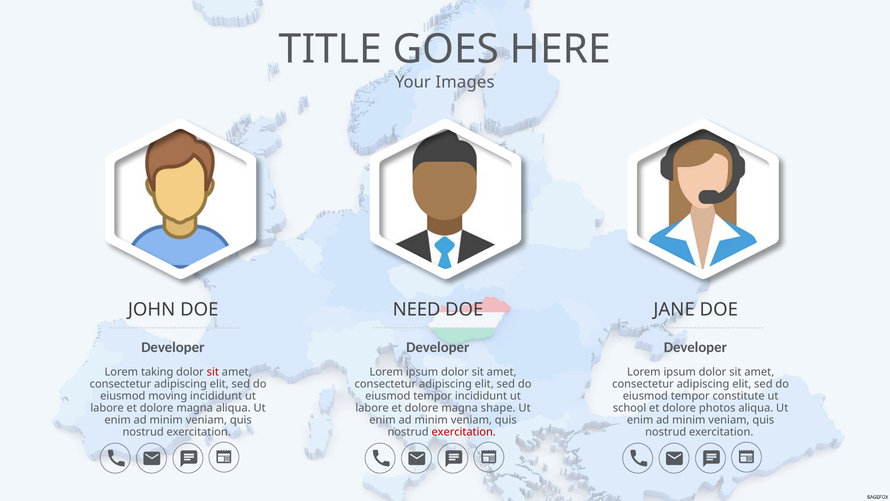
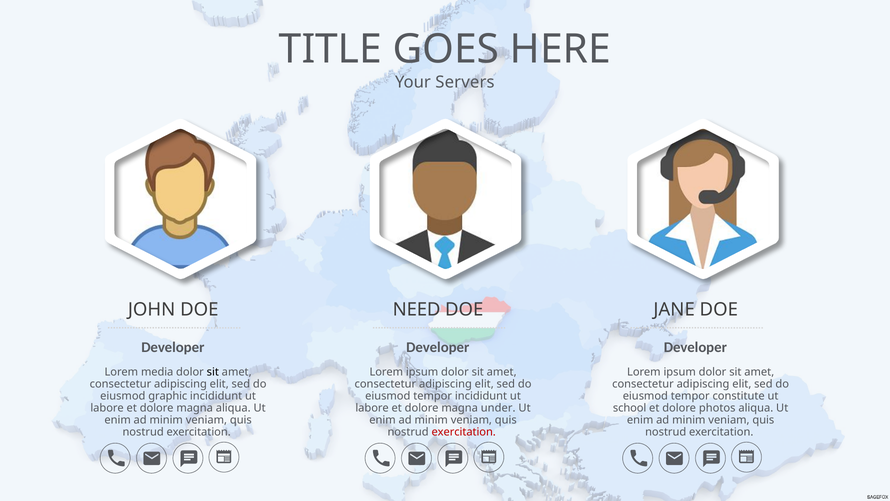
Images: Images -> Servers
taking: taking -> media
sit at (213, 372) colour: red -> black
moving: moving -> graphic
shape: shape -> under
